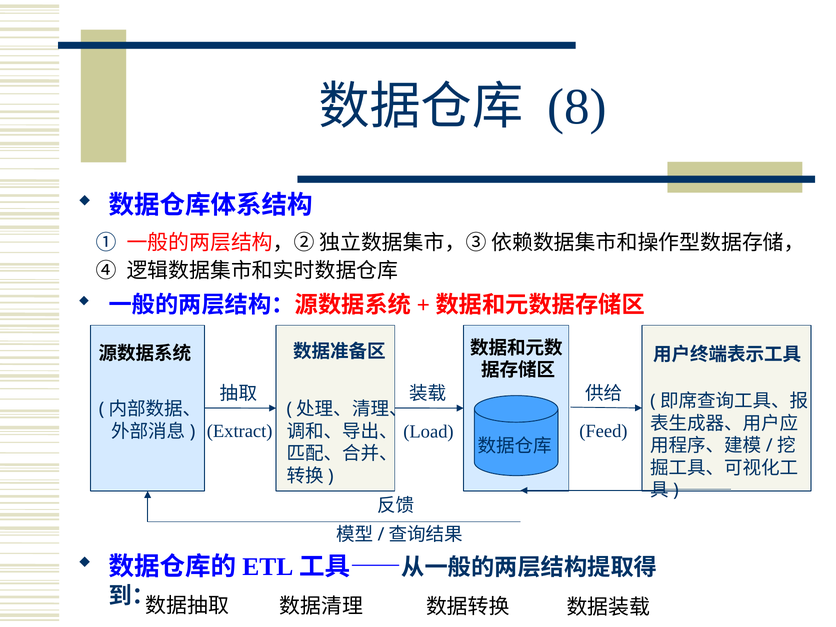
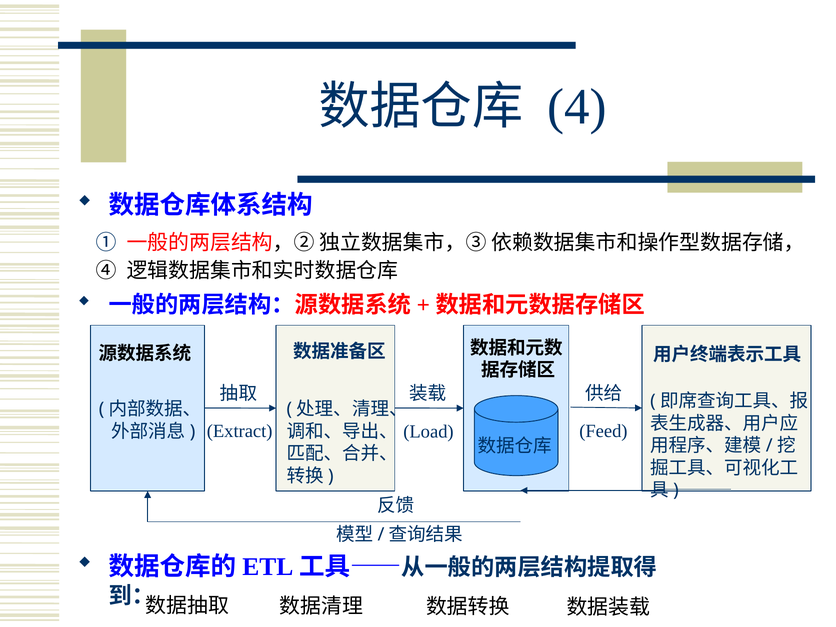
8: 8 -> 4
